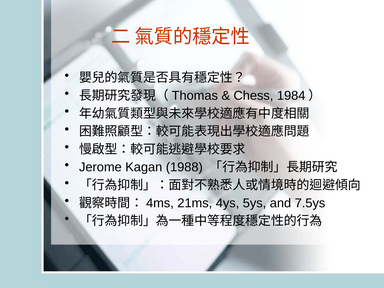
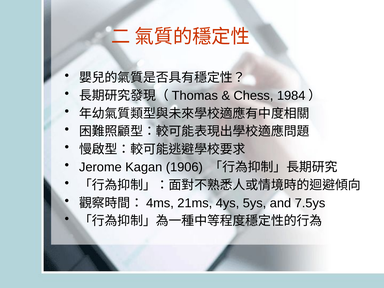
1988: 1988 -> 1906
